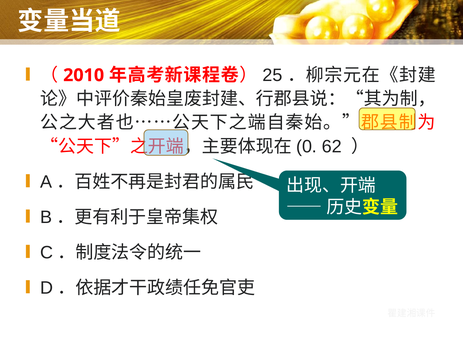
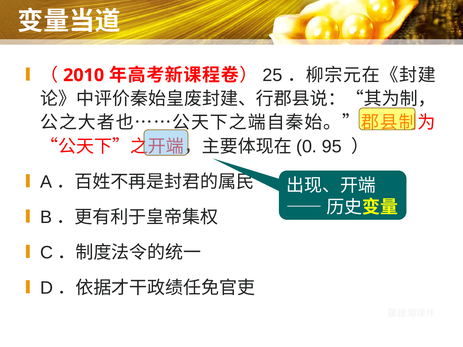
62: 62 -> 95
